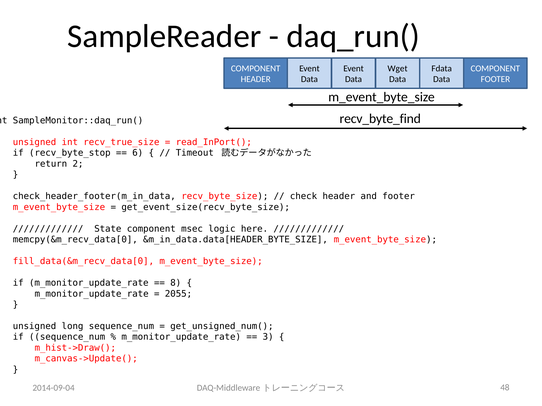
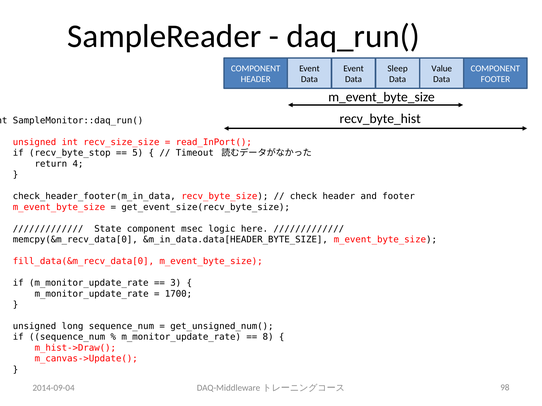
Wget: Wget -> Sleep
Fdata: Fdata -> Value
recv_byte_find: recv_byte_find -> recv_byte_hist
recv_true_size: recv_true_size -> recv_size_size
6: 6 -> 5
2: 2 -> 4
8: 8 -> 3
2055: 2055 -> 1700
3: 3 -> 8
48: 48 -> 98
